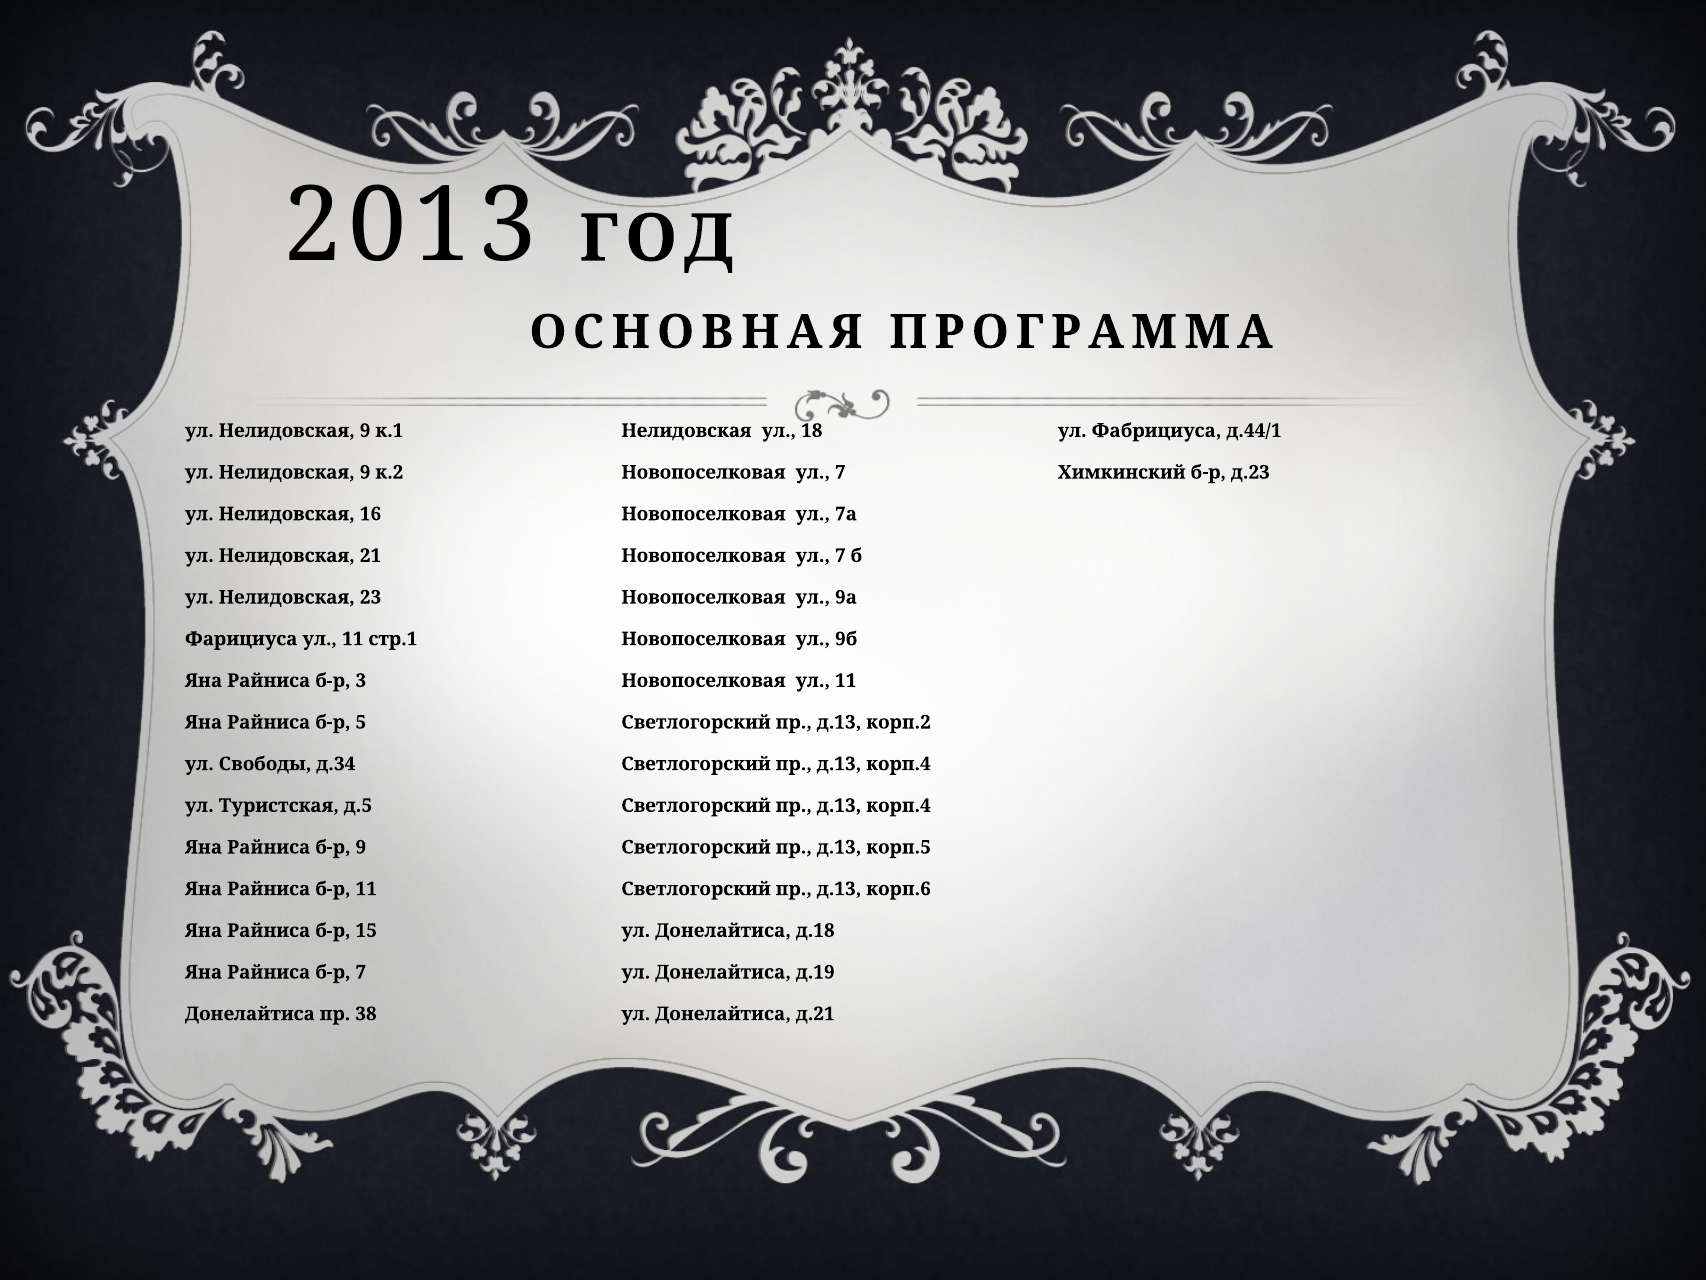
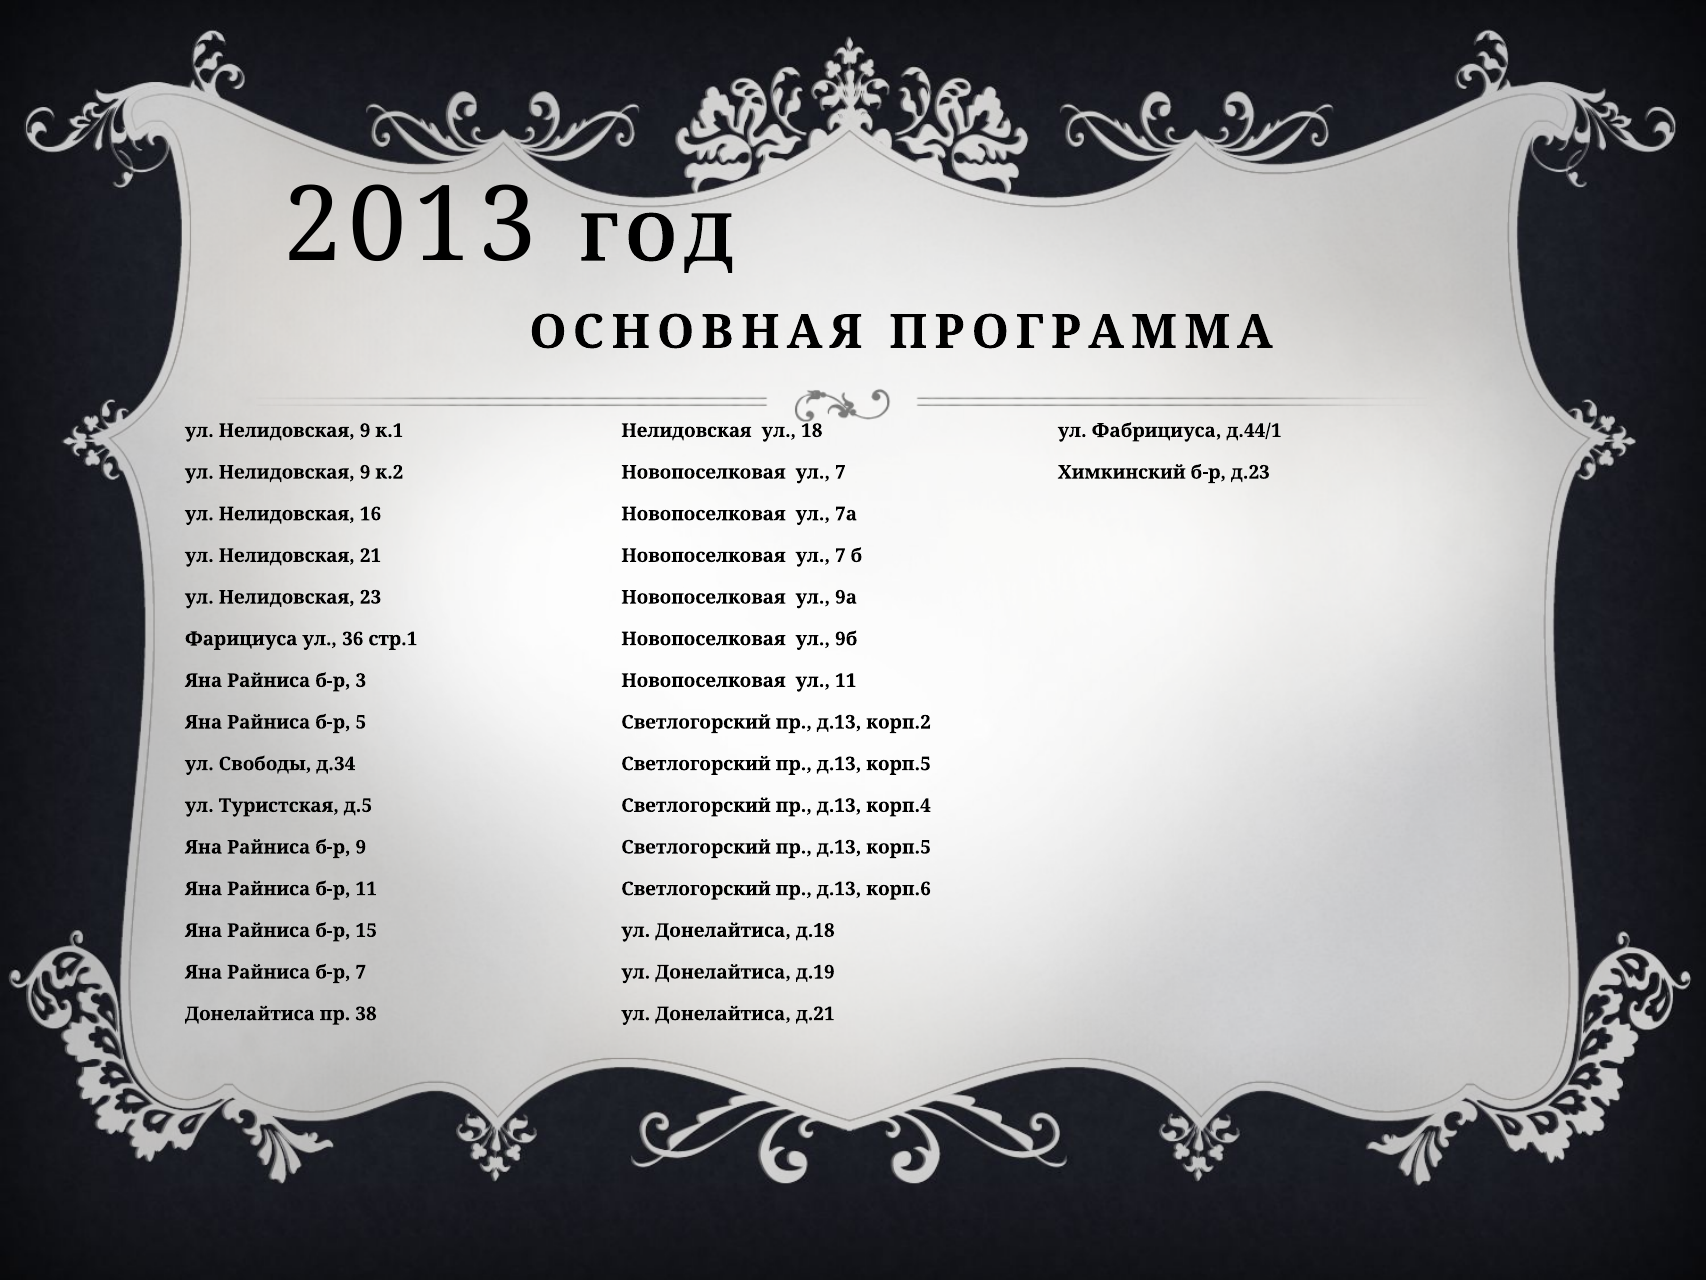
Фарициуса ул 11: 11 -> 36
корп.4 at (899, 764): корп.4 -> корп.5
